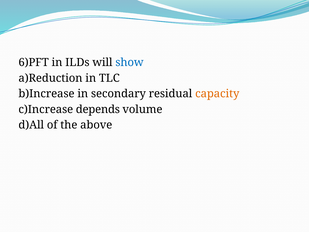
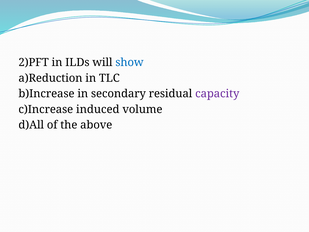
6)PFT: 6)PFT -> 2)PFT
capacity colour: orange -> purple
depends: depends -> induced
